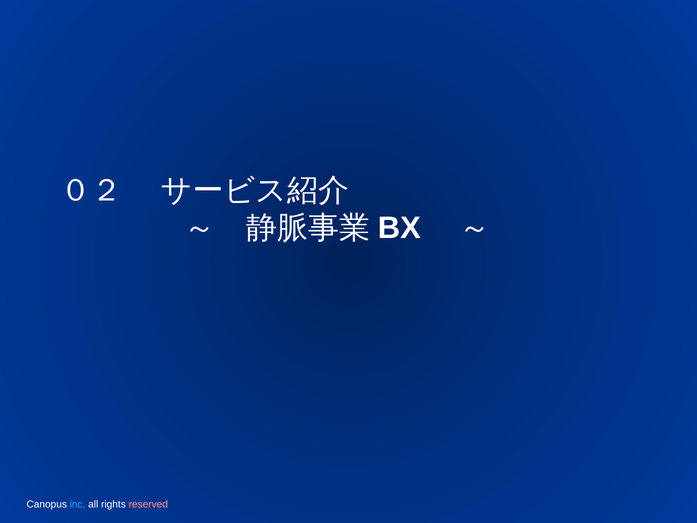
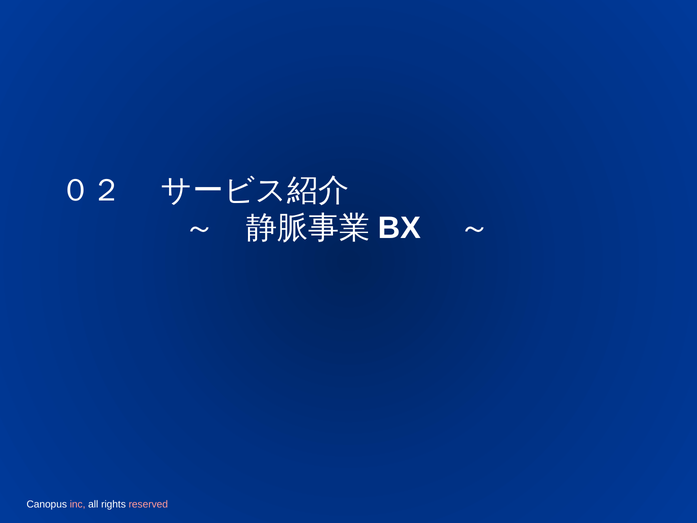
inc at (78, 504) colour: light blue -> pink
